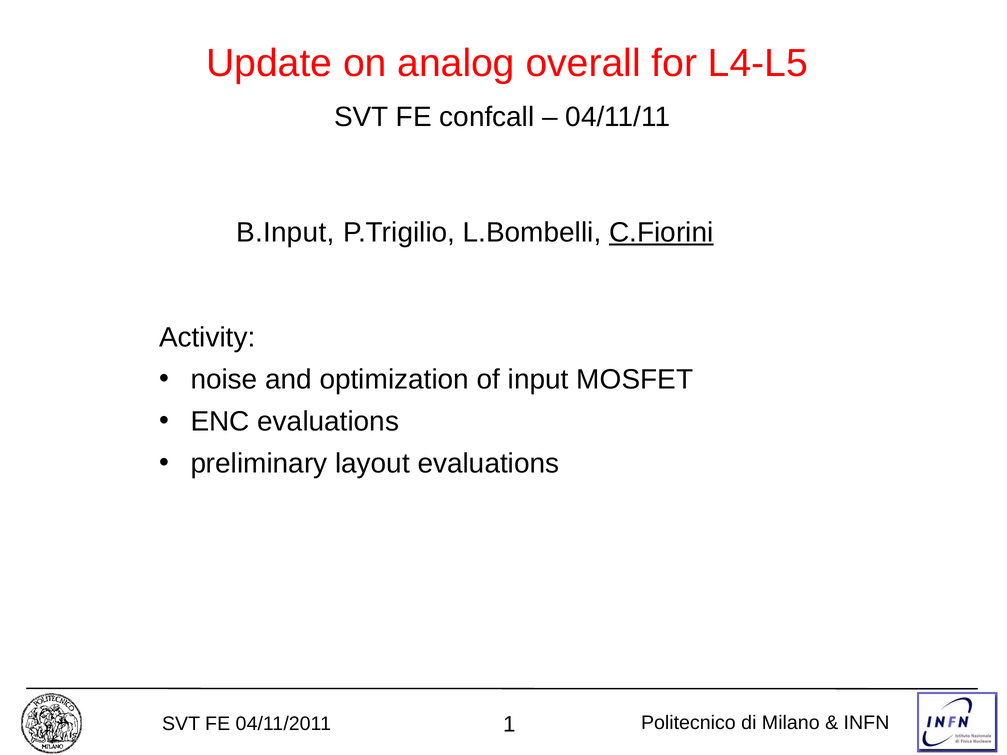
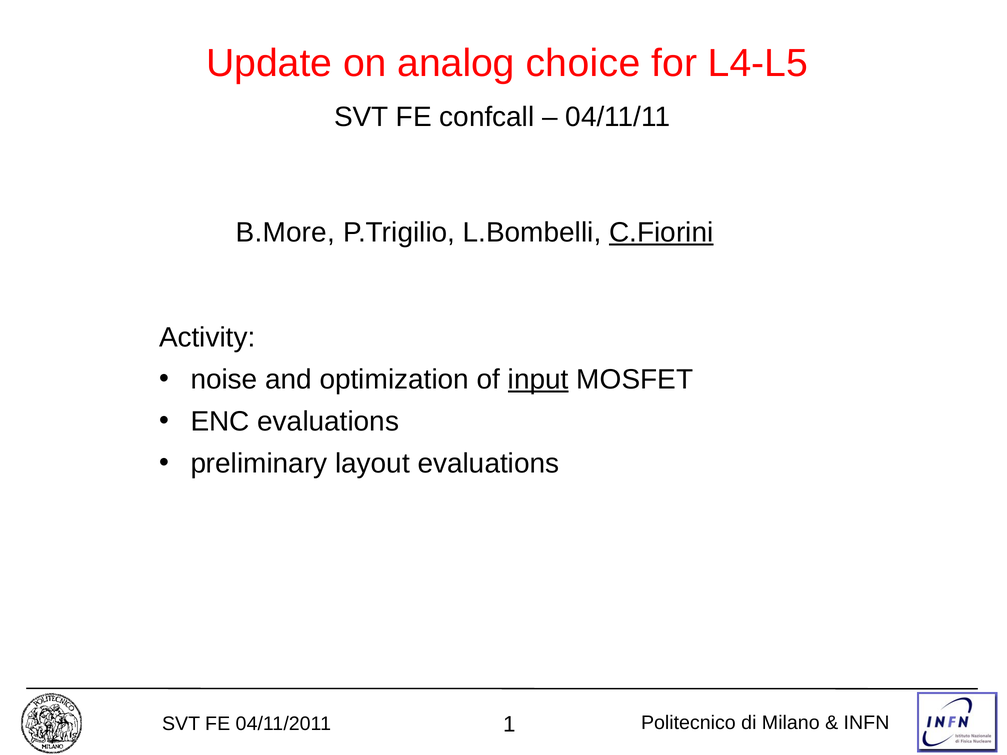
overall: overall -> choice
B.Input: B.Input -> B.More
input underline: none -> present
